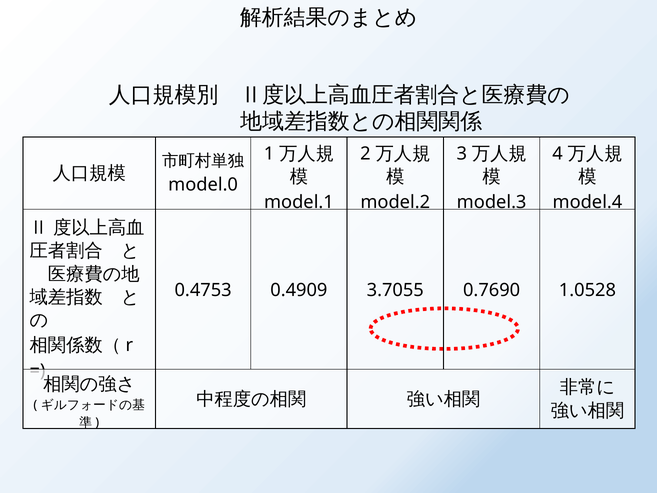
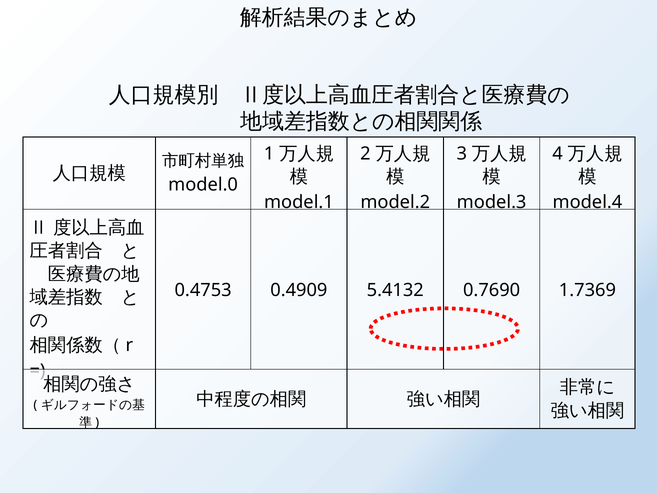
3.7055: 3.7055 -> 5.4132
1.0528: 1.0528 -> 1.7369
